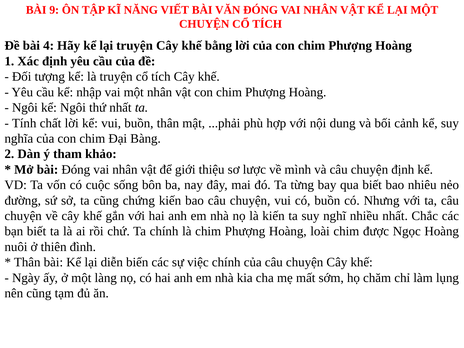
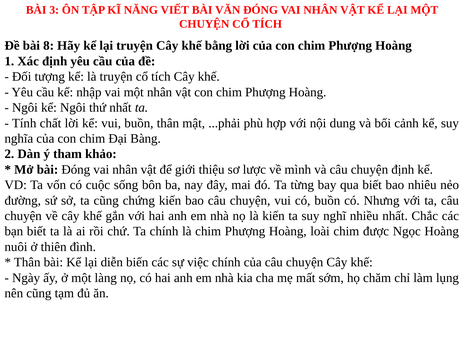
9: 9 -> 3
4: 4 -> 8
